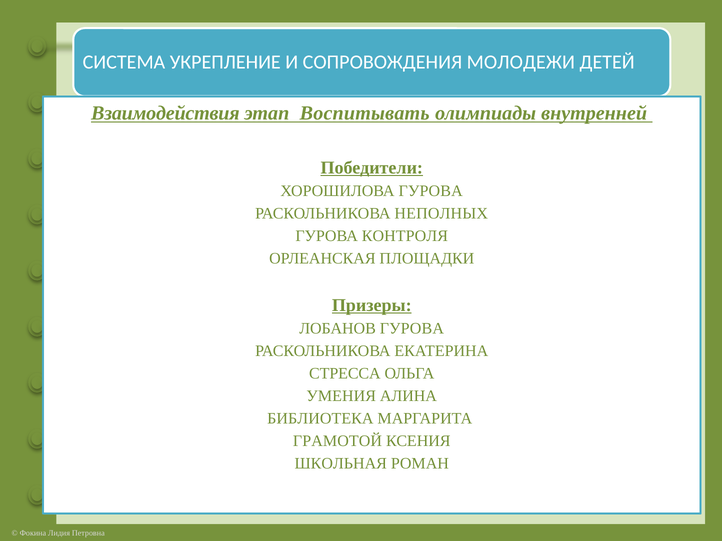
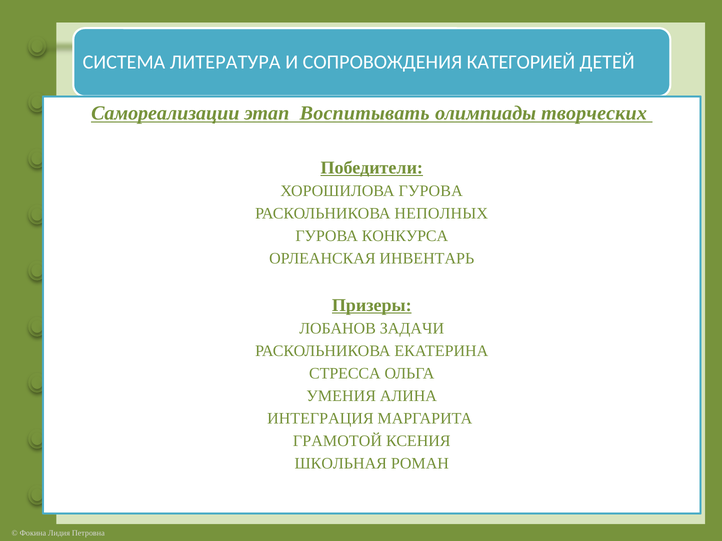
УКРЕПЛЕНИЕ: УКРЕПЛЕНИЕ -> ЛИТЕРАТУРА
МОЛОДЕЖИ: МОЛОДЕЖИ -> КАТЕГОРИЕЙ
Взаимодействия: Взаимодействия -> Самореализации
внутренней: внутренней -> творческих
КОНТРОЛЯ: КОНТРОЛЯ -> КОНКУРСА
ПЛОЩАДКИ: ПЛОЩАДКИ -> ИНВЕНТАРЬ
ЛОБАНОВ ГУРОВА: ГУРОВА -> ЗАДАЧИ
БИБЛИОТЕКА: БИБЛИОТЕКА -> ИНТЕГРАЦИЯ
